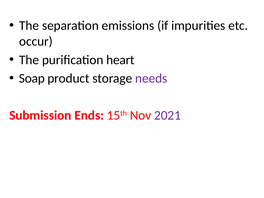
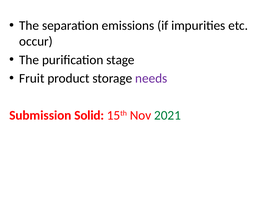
heart: heart -> stage
Soap: Soap -> Fruit
Ends: Ends -> Solid
2021 colour: purple -> green
